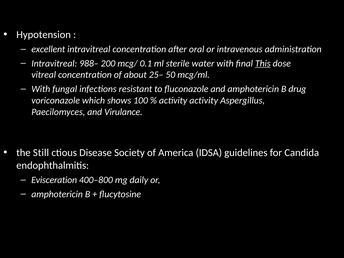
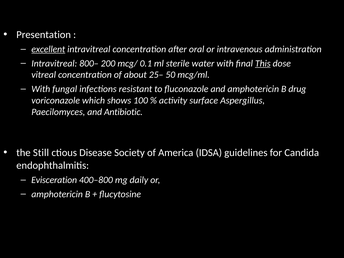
Hypotension: Hypotension -> Presentation
excellent underline: none -> present
988–: 988– -> 800–
activity activity: activity -> surface
Virulance: Virulance -> Antibiotic
